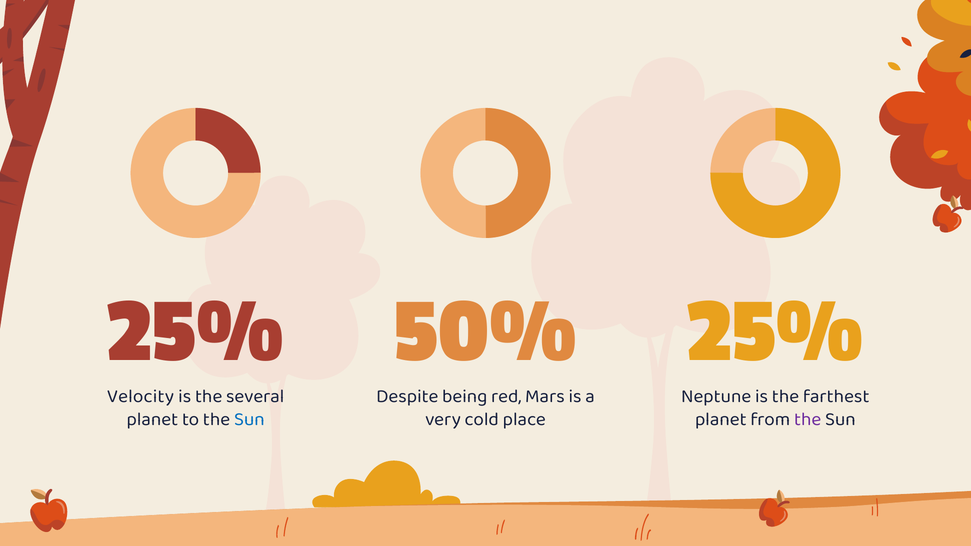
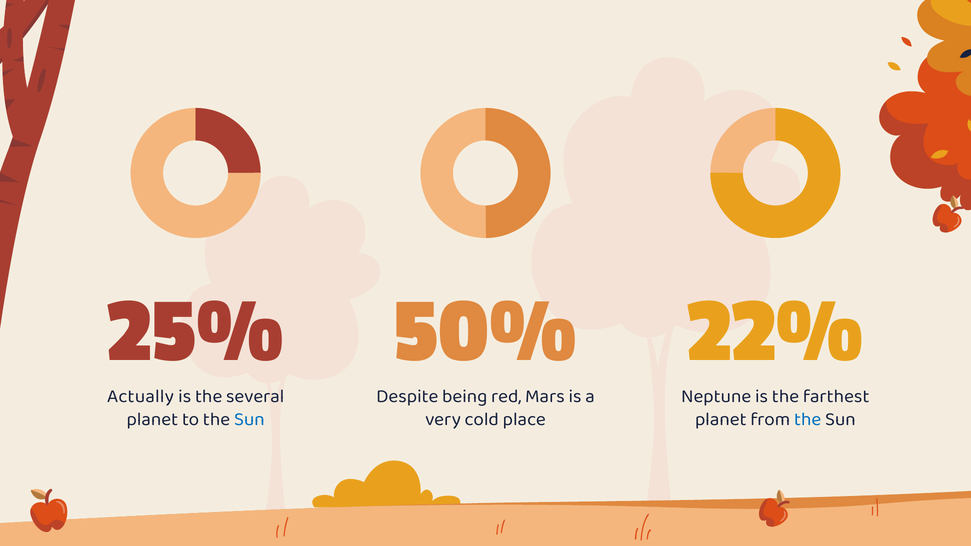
25% at (775, 329): 25% -> 22%
Velocity: Velocity -> Actually
the at (808, 419) colour: purple -> blue
